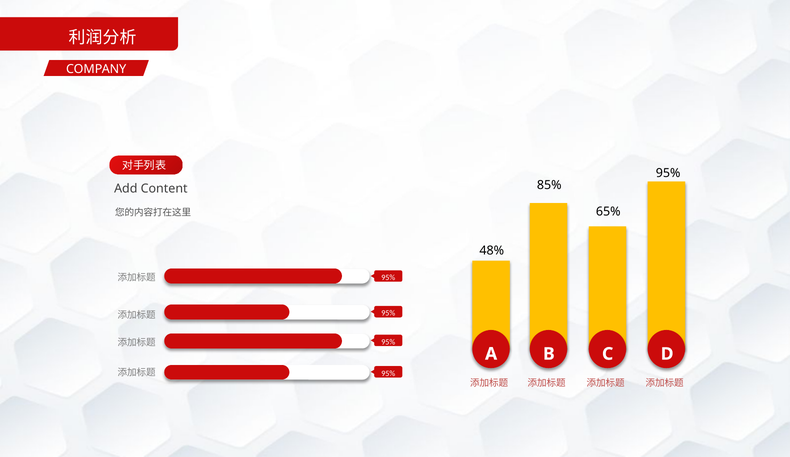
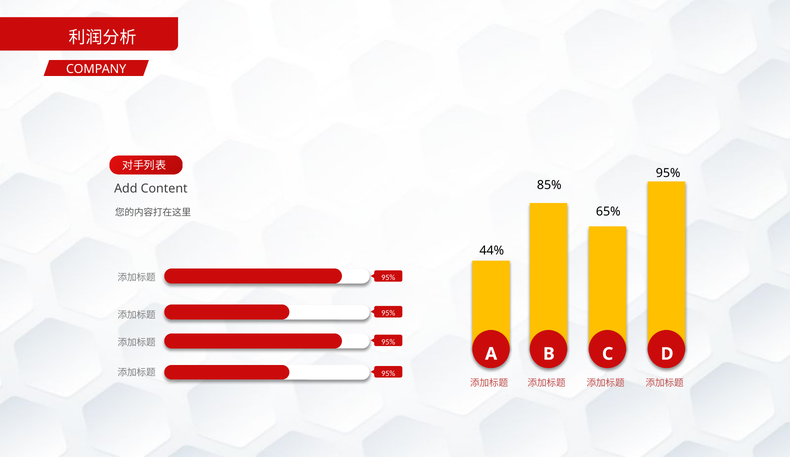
48%: 48% -> 44%
